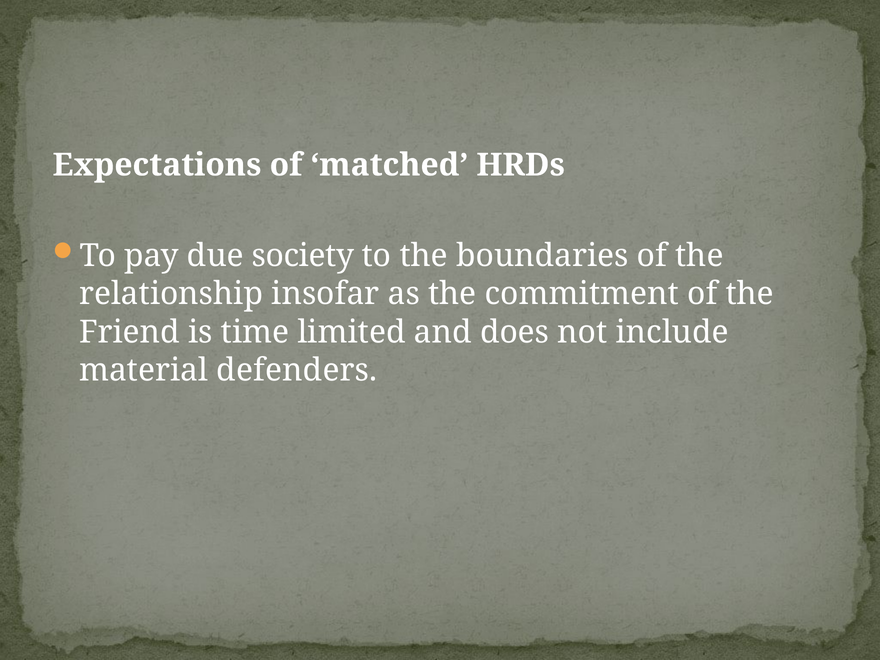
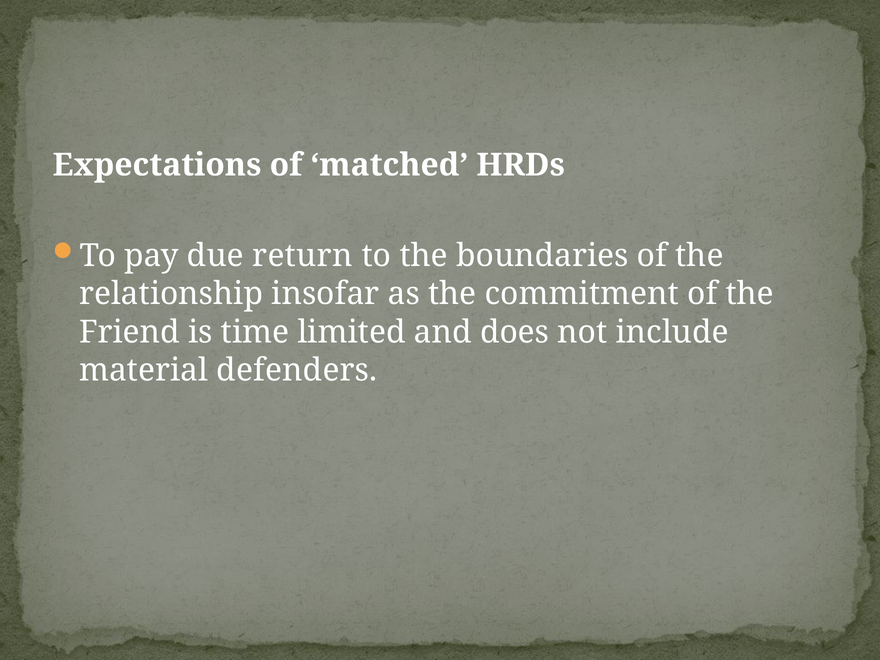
society: society -> return
